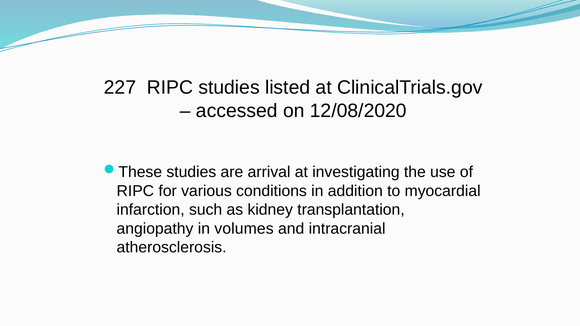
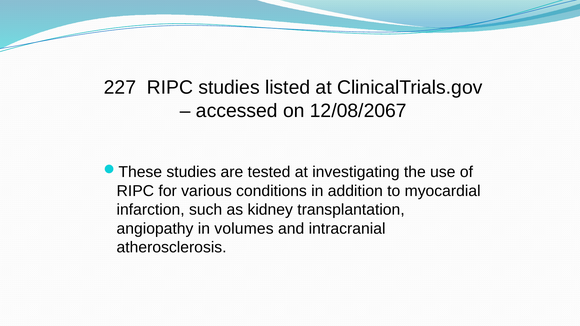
12/08/2020: 12/08/2020 -> 12/08/2067
arrival: arrival -> tested
